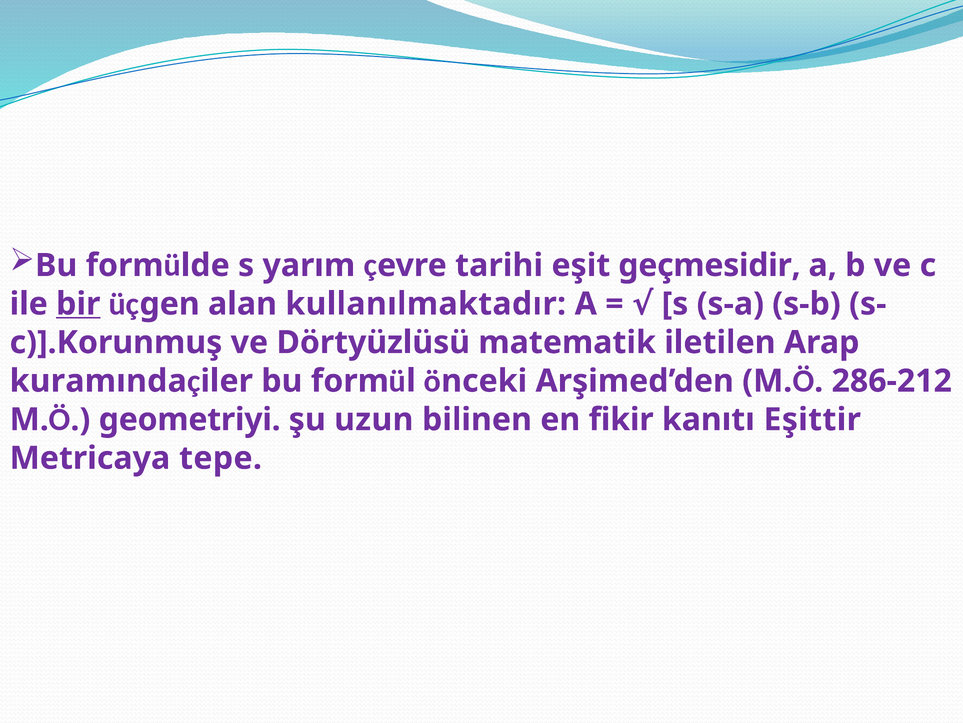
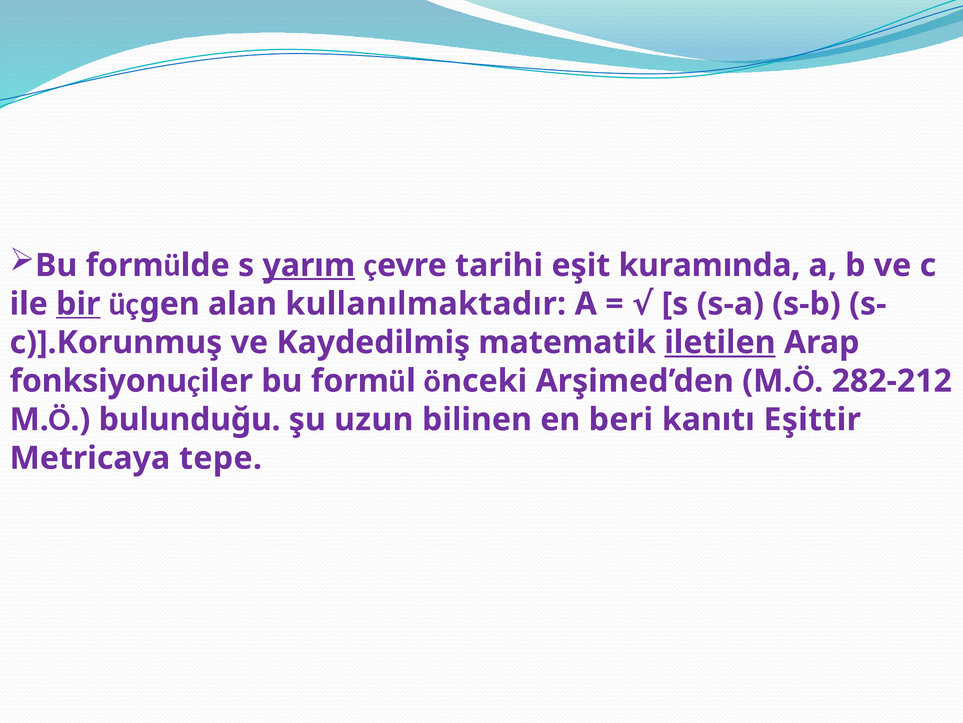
yarım underline: none -> present
geçmesidir: geçmesidir -> kuramında
Dörtyüzlüsü: Dörtyüzlüsü -> Kaydedilmiş
iletilen underline: none -> present
kuramında: kuramında -> fonksiyonu
286-212: 286-212 -> 282-212
geometriyi: geometriyi -> bulunduğu
fikir: fikir -> beri
